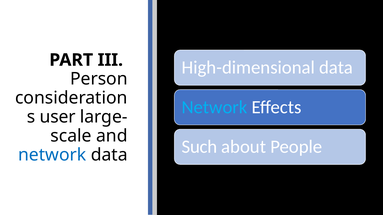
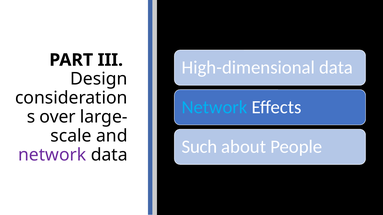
Person: Person -> Design
user: user -> over
network at (52, 155) colour: blue -> purple
